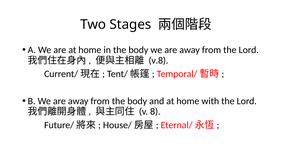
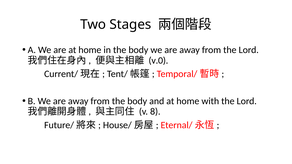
v.8: v.8 -> v.0
